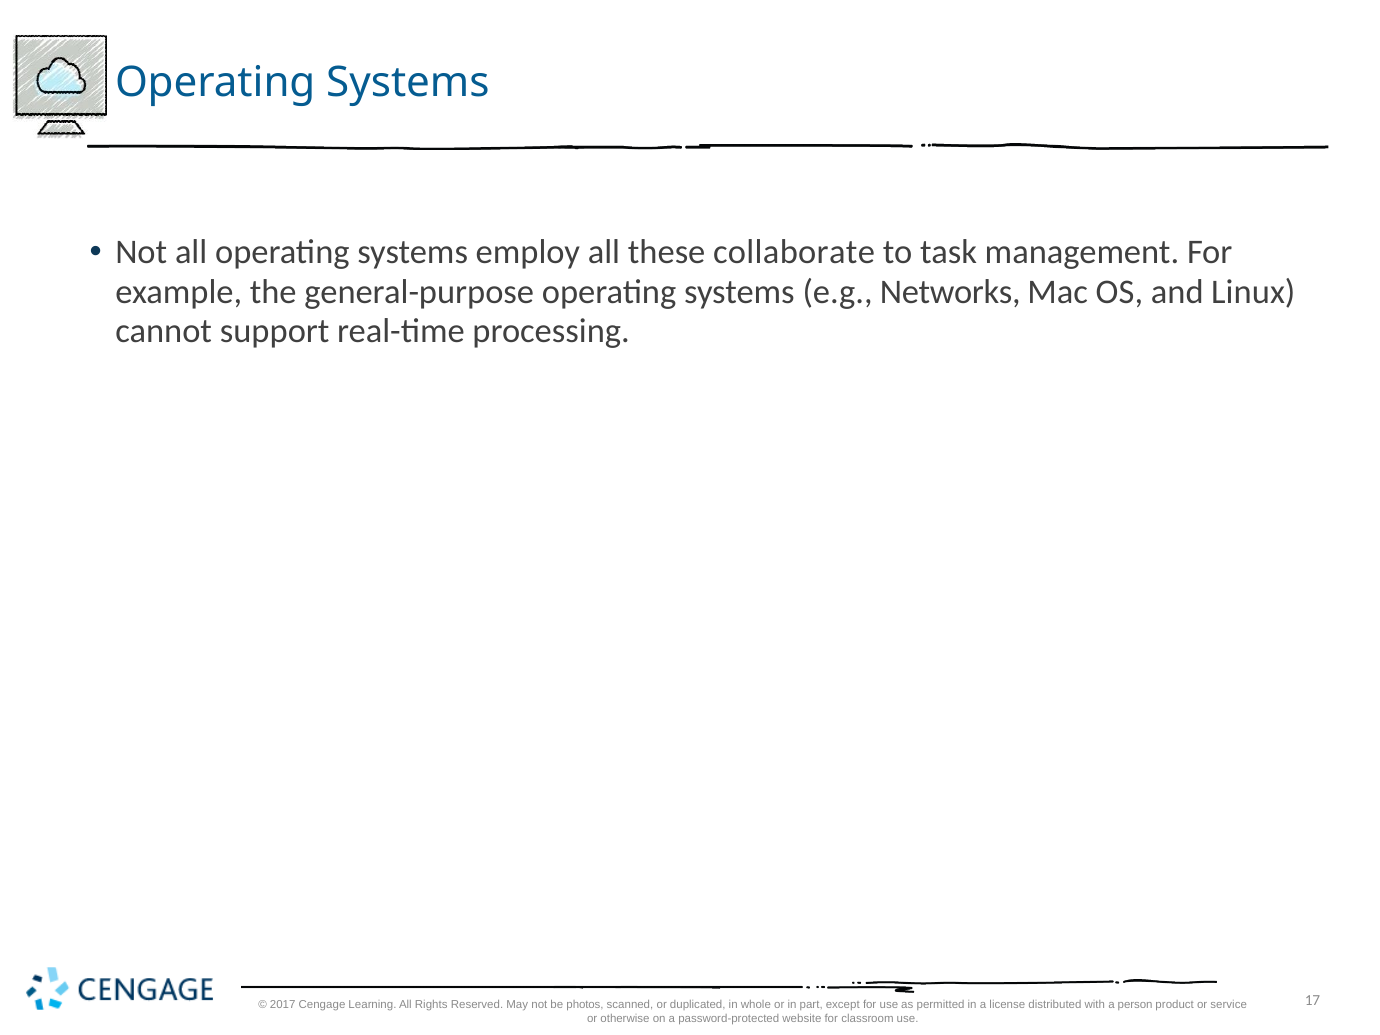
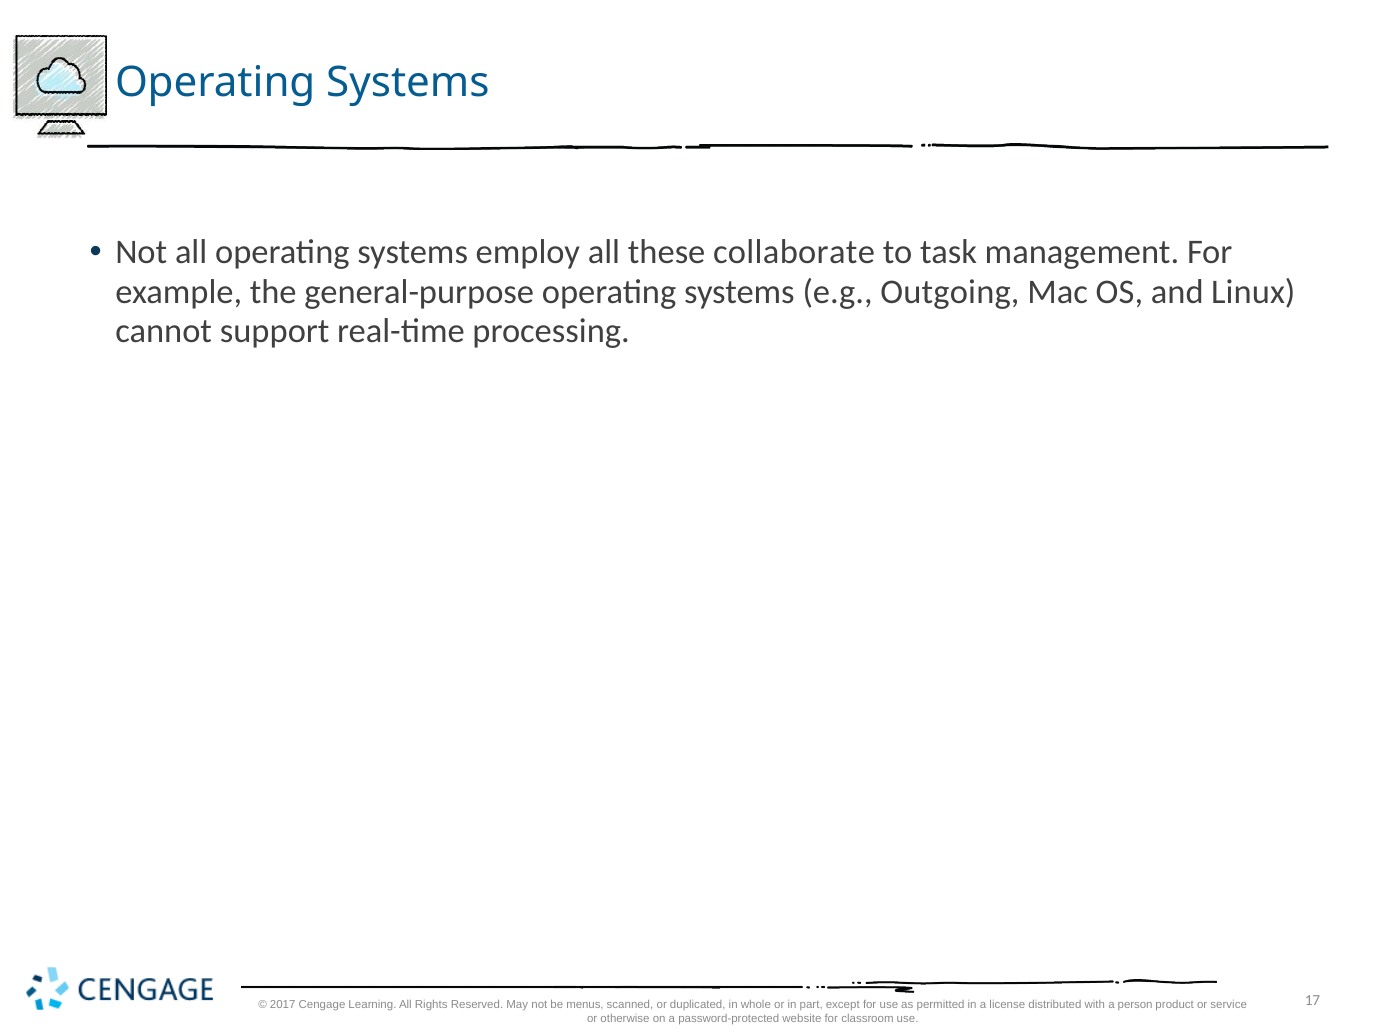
Networks: Networks -> Outgoing
photos: photos -> menus
